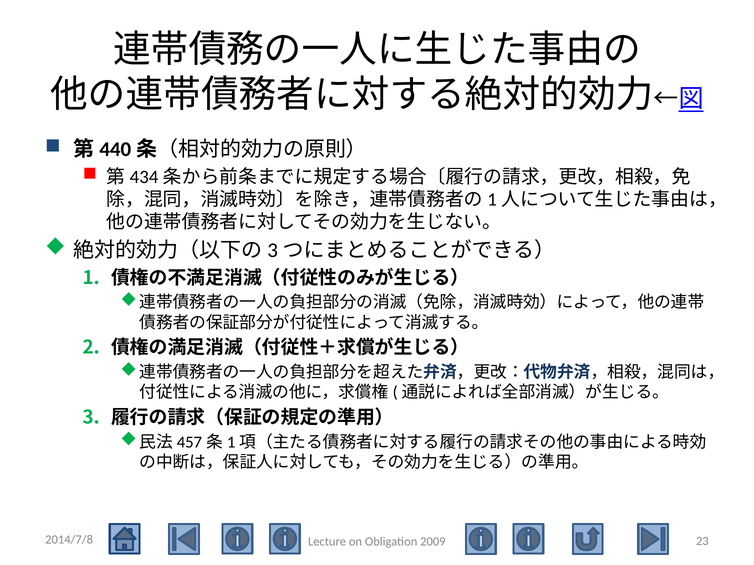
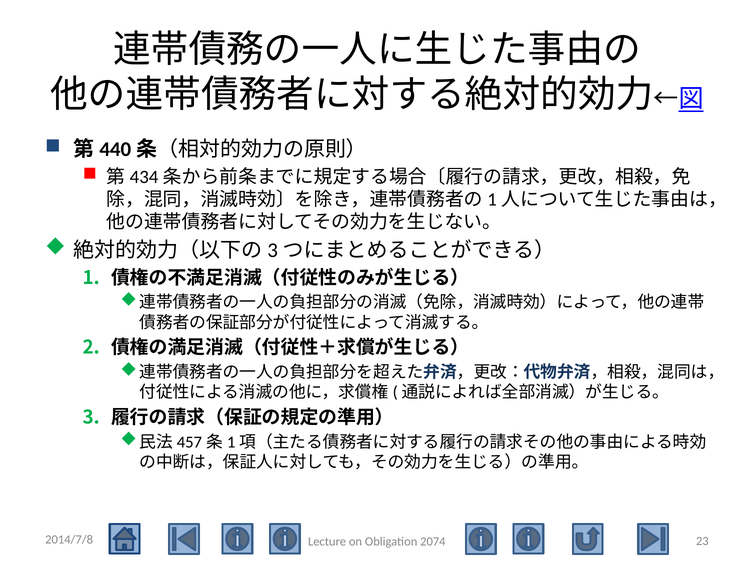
2009: 2009 -> 2074
